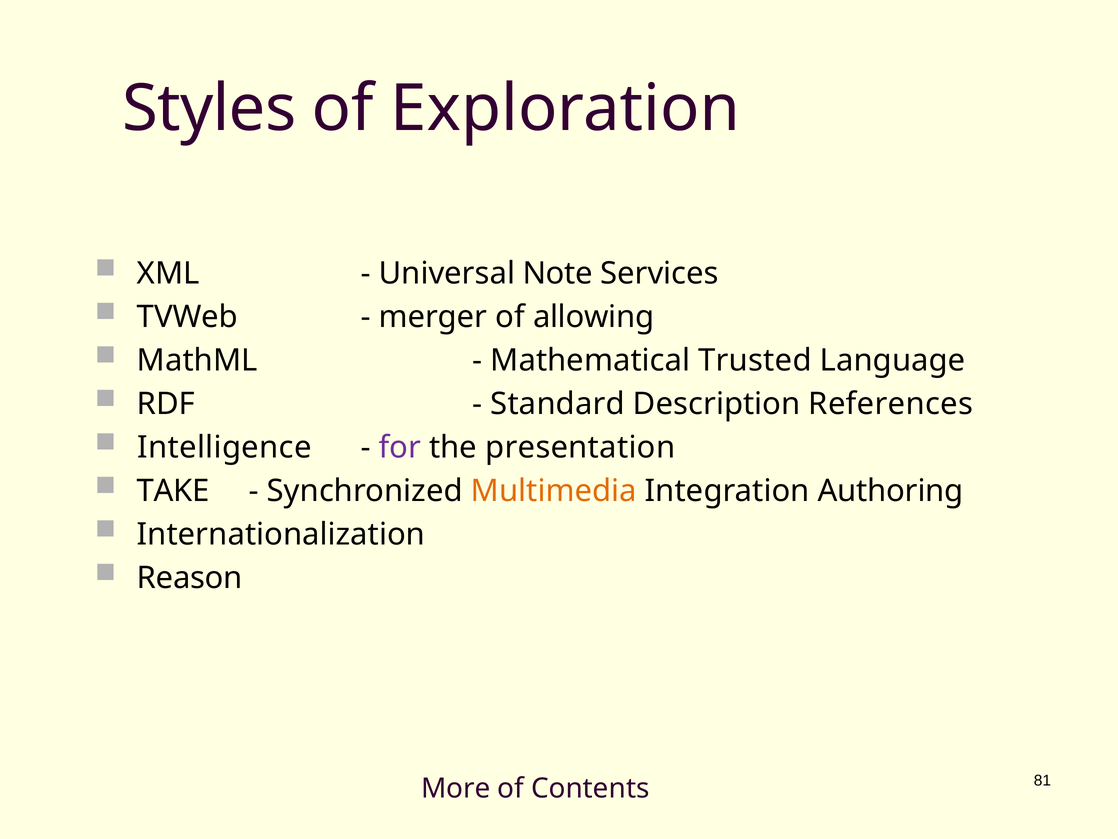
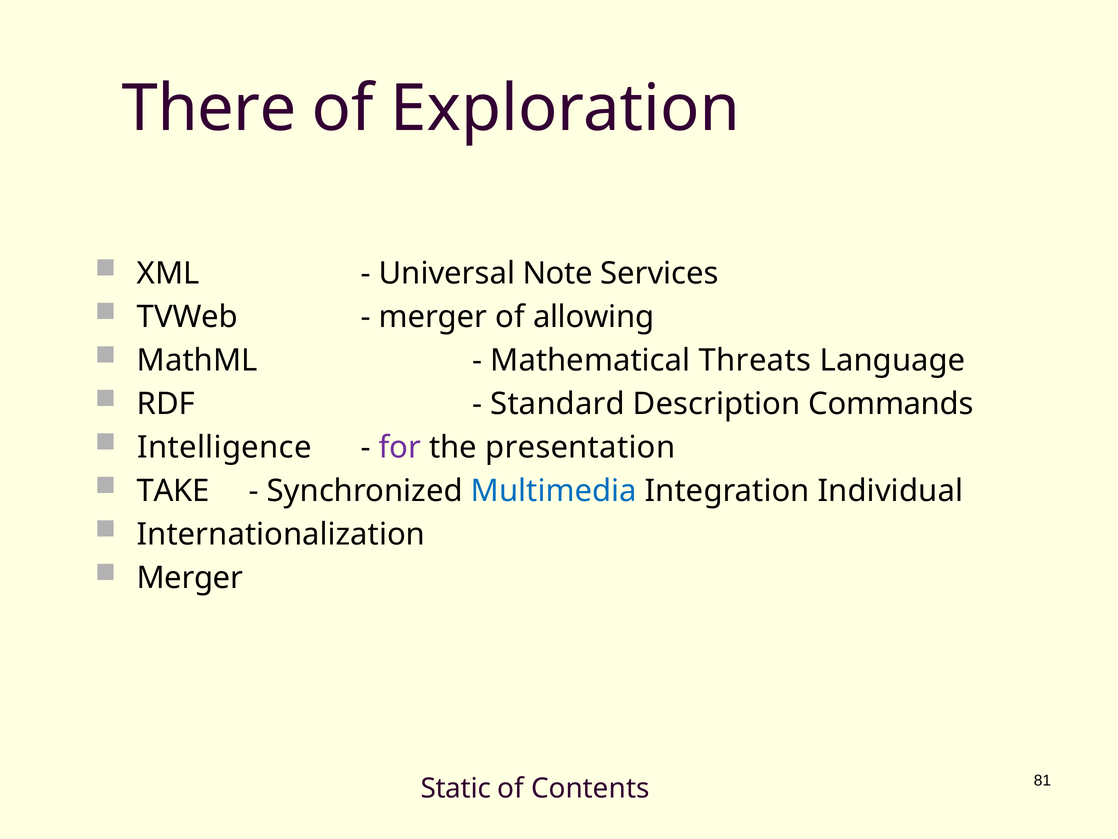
Styles: Styles -> There
Trusted: Trusted -> Threats
References: References -> Commands
Multimedia colour: orange -> blue
Authoring: Authoring -> Individual
Reason at (190, 578): Reason -> Merger
More: More -> Static
